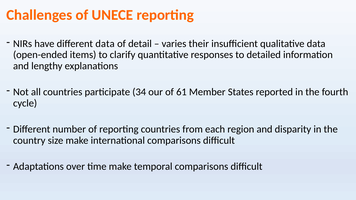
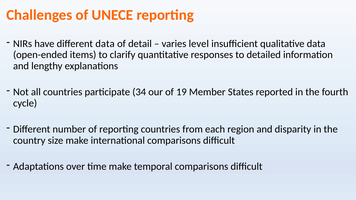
their: their -> level
61: 61 -> 19
